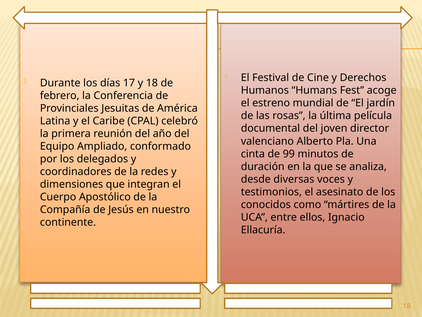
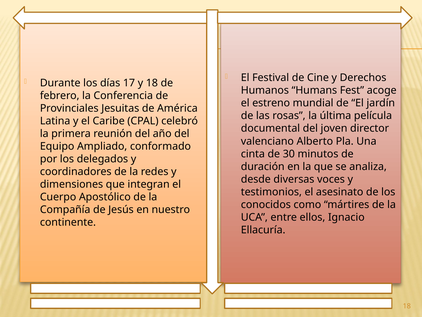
99: 99 -> 30
